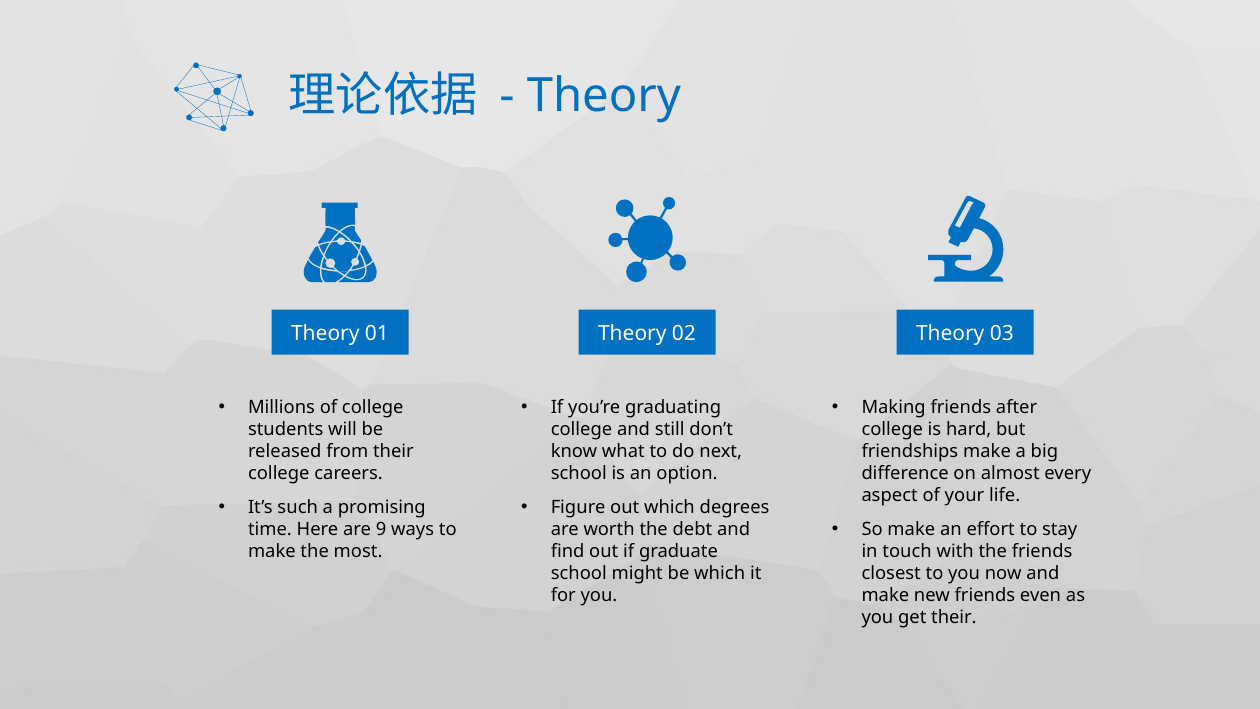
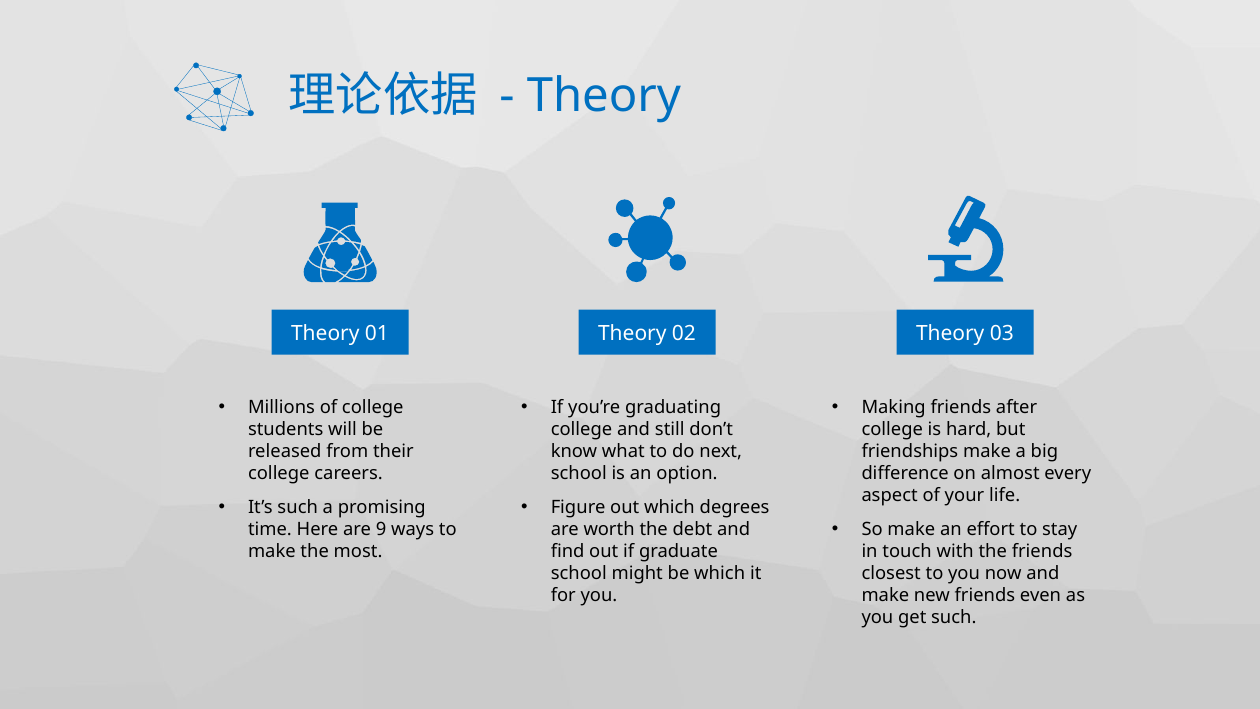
get their: their -> such
